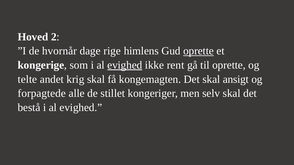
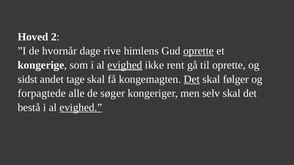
rige: rige -> rive
telte: telte -> sidst
krig: krig -> tage
Det at (192, 79) underline: none -> present
ansigt: ansigt -> følger
stillet: stillet -> søger
evighed at (81, 108) underline: none -> present
